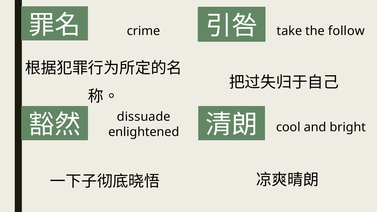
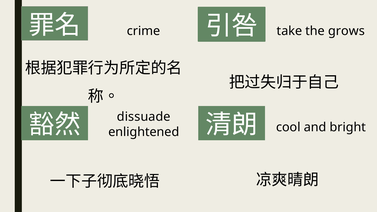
follow: follow -> grows
